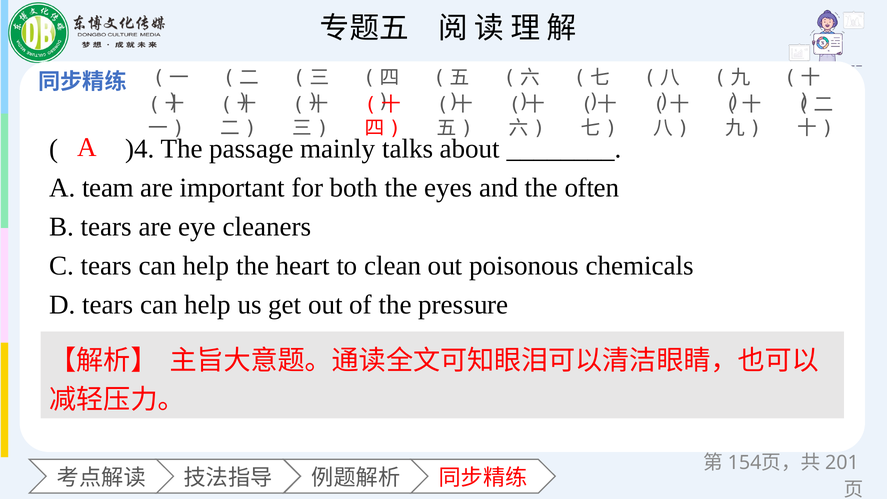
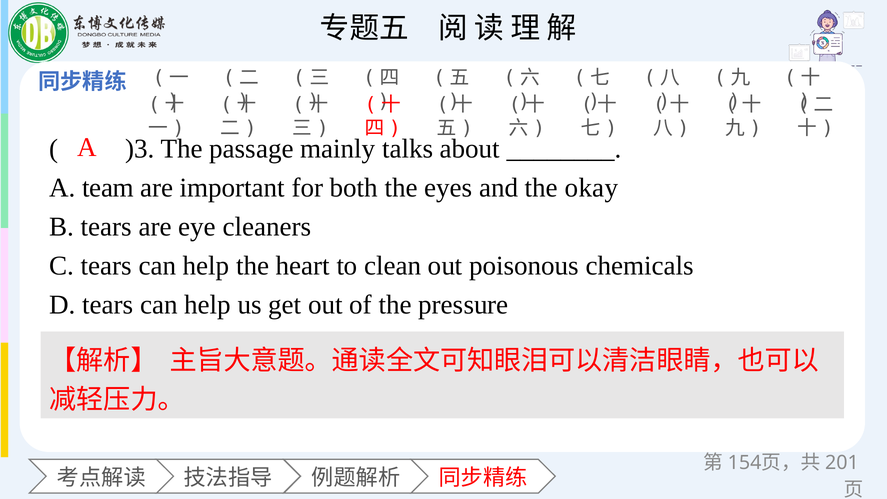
)4: )4 -> )3
often: often -> okay
